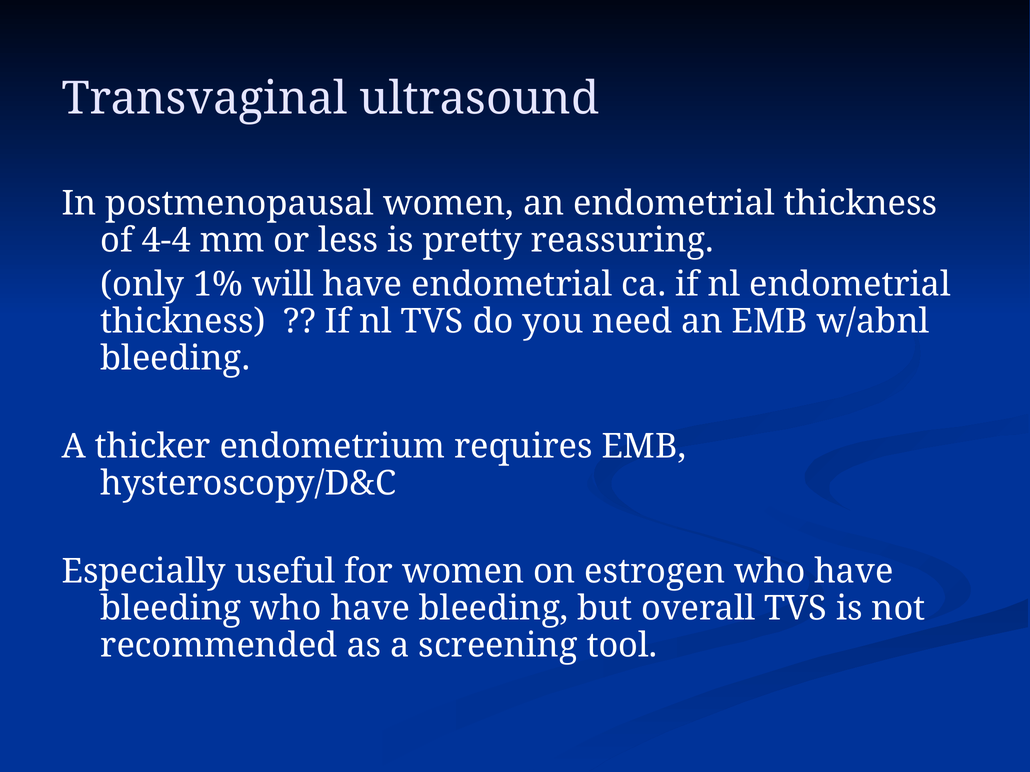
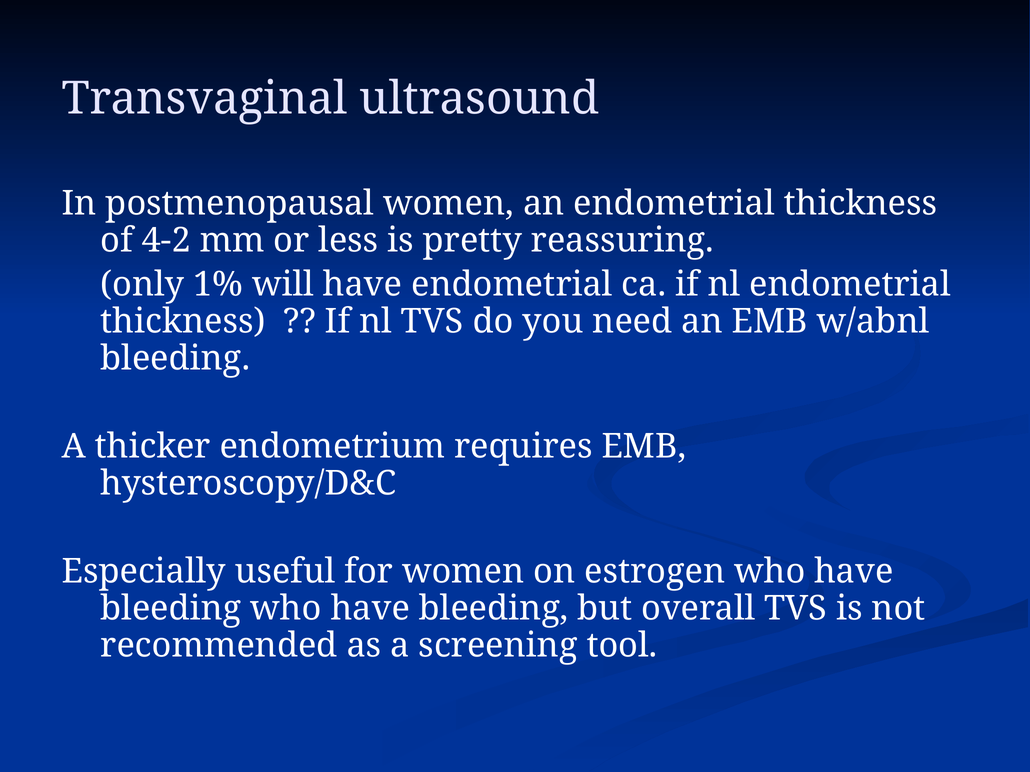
4-4: 4-4 -> 4-2
